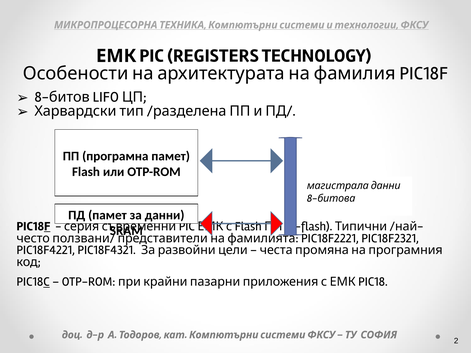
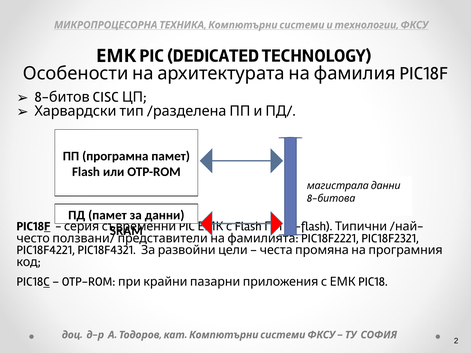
REGISTERS: REGISTERS -> DEDICATED
LIFO: LIFO -> CISC
